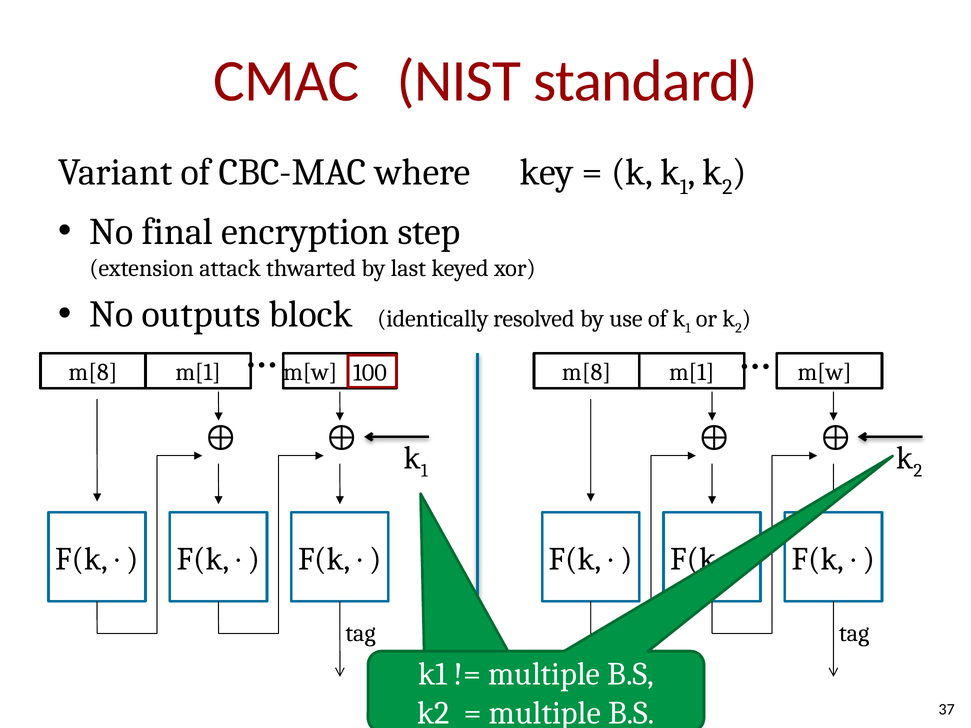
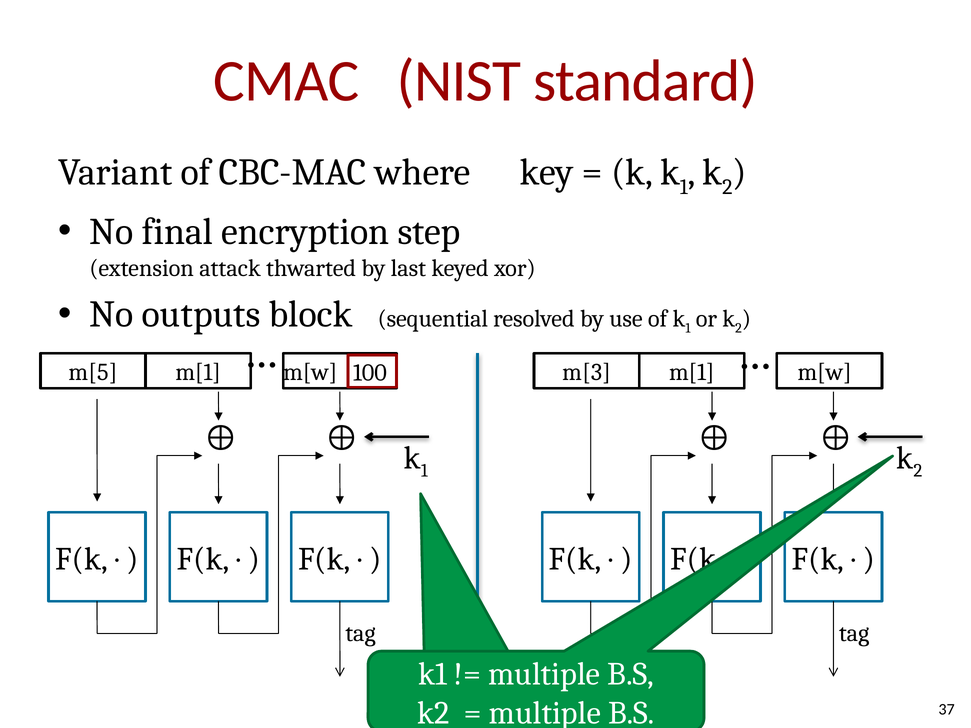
identically: identically -> sequential
m[8 at (93, 373): m[8 -> m[5
m[8 at (587, 373): m[8 -> m[3
